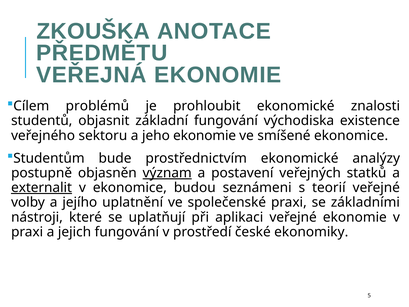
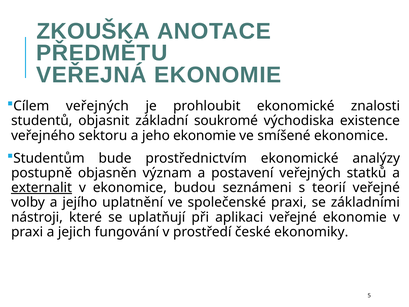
Cílem problémů: problémů -> veřejných
základní fungování: fungování -> soukromé
význam underline: present -> none
